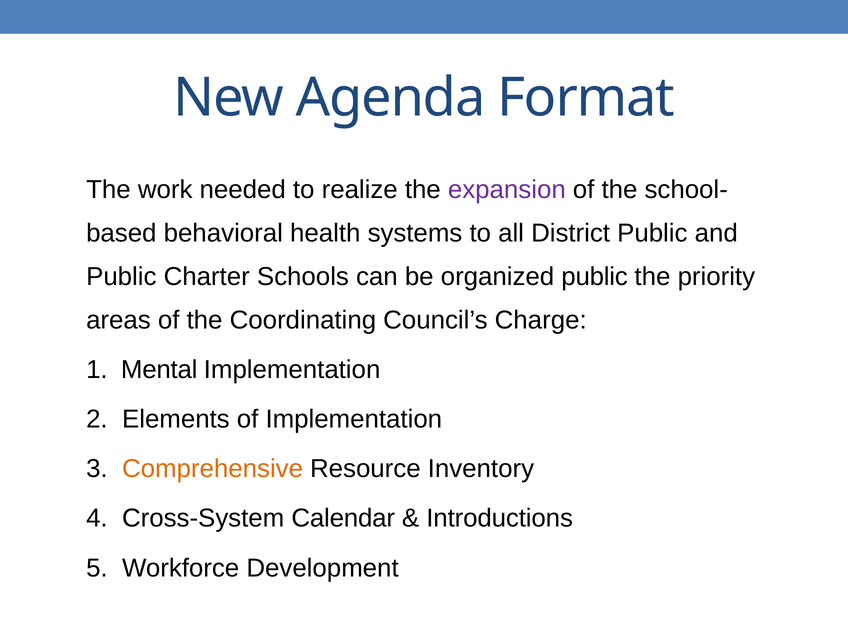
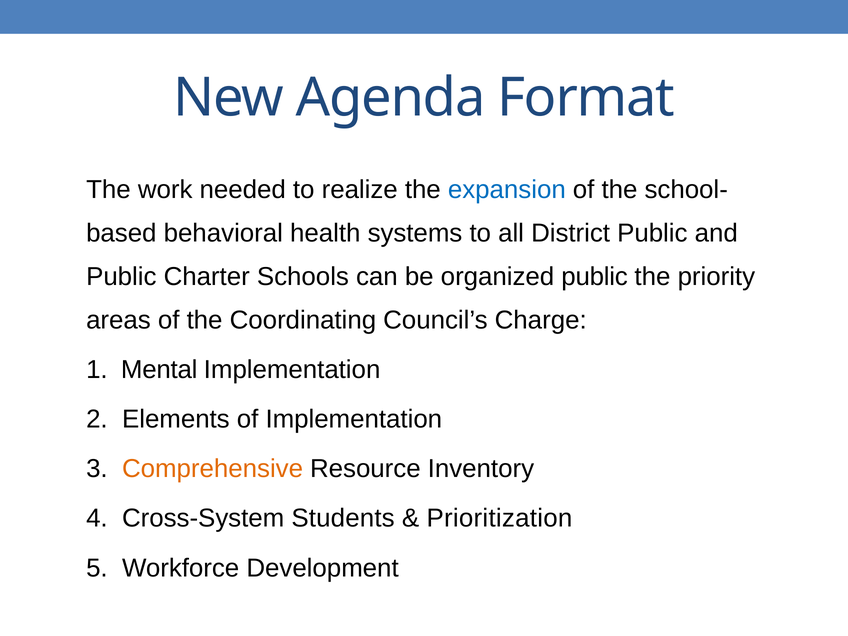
expansion colour: purple -> blue
Calendar: Calendar -> Students
Introductions: Introductions -> Prioritization
